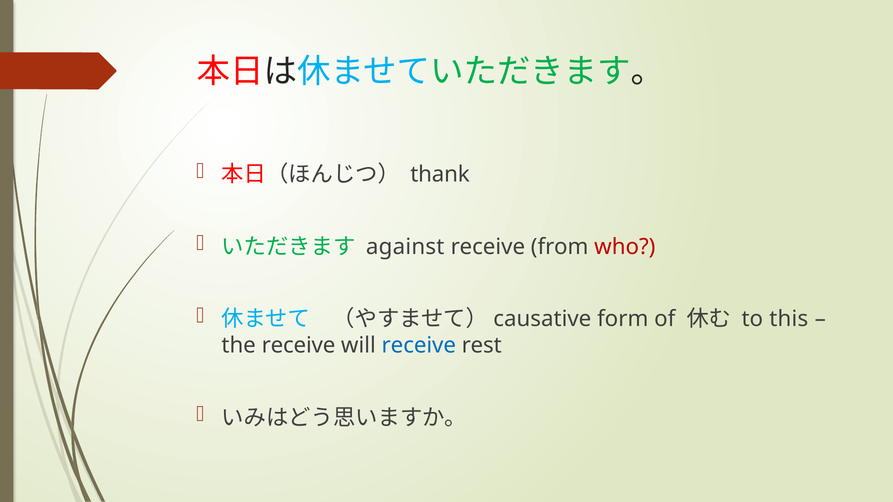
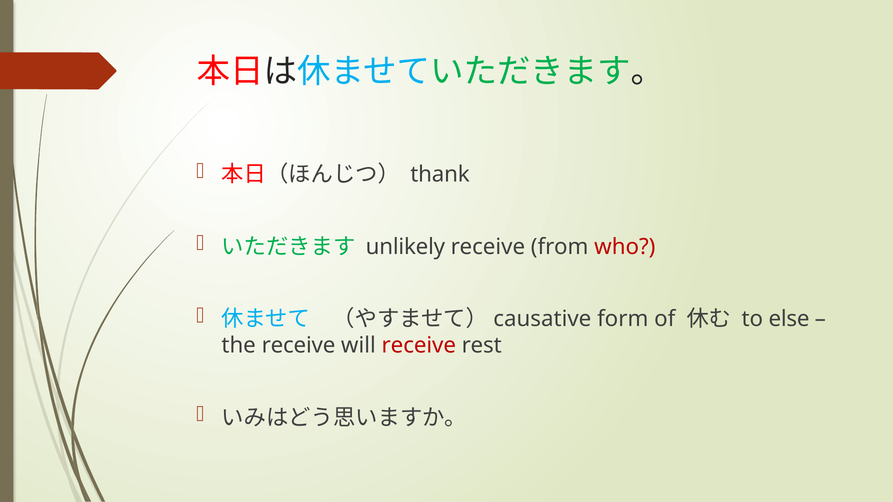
against: against -> unlikely
this: this -> else
receive at (419, 346) colour: blue -> red
